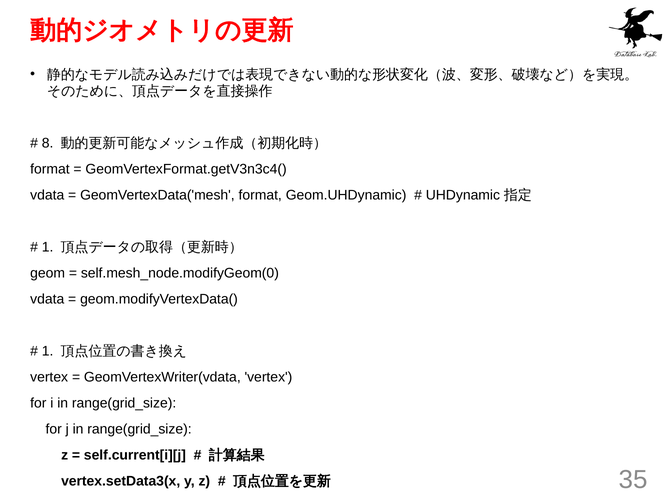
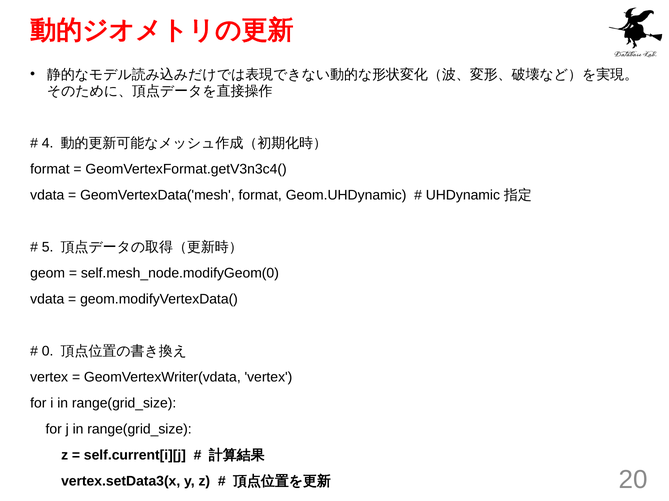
8: 8 -> 4
1 at (48, 247): 1 -> 5
1 at (48, 352): 1 -> 0
35: 35 -> 20
